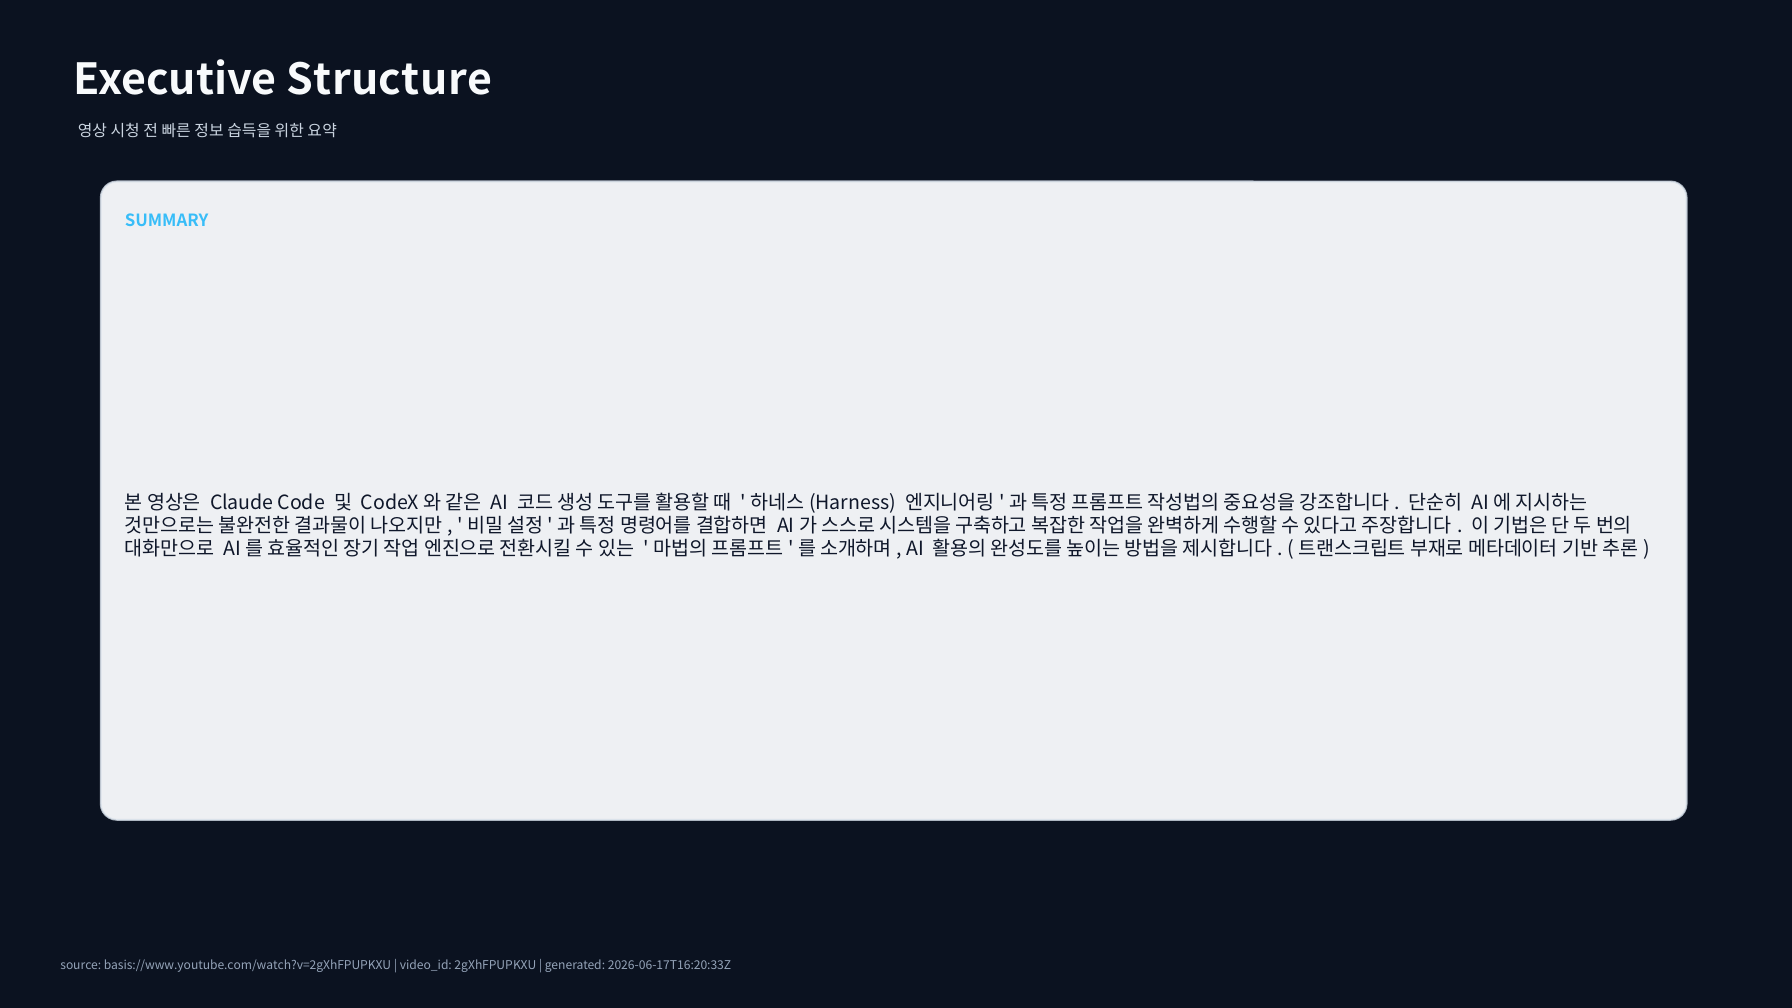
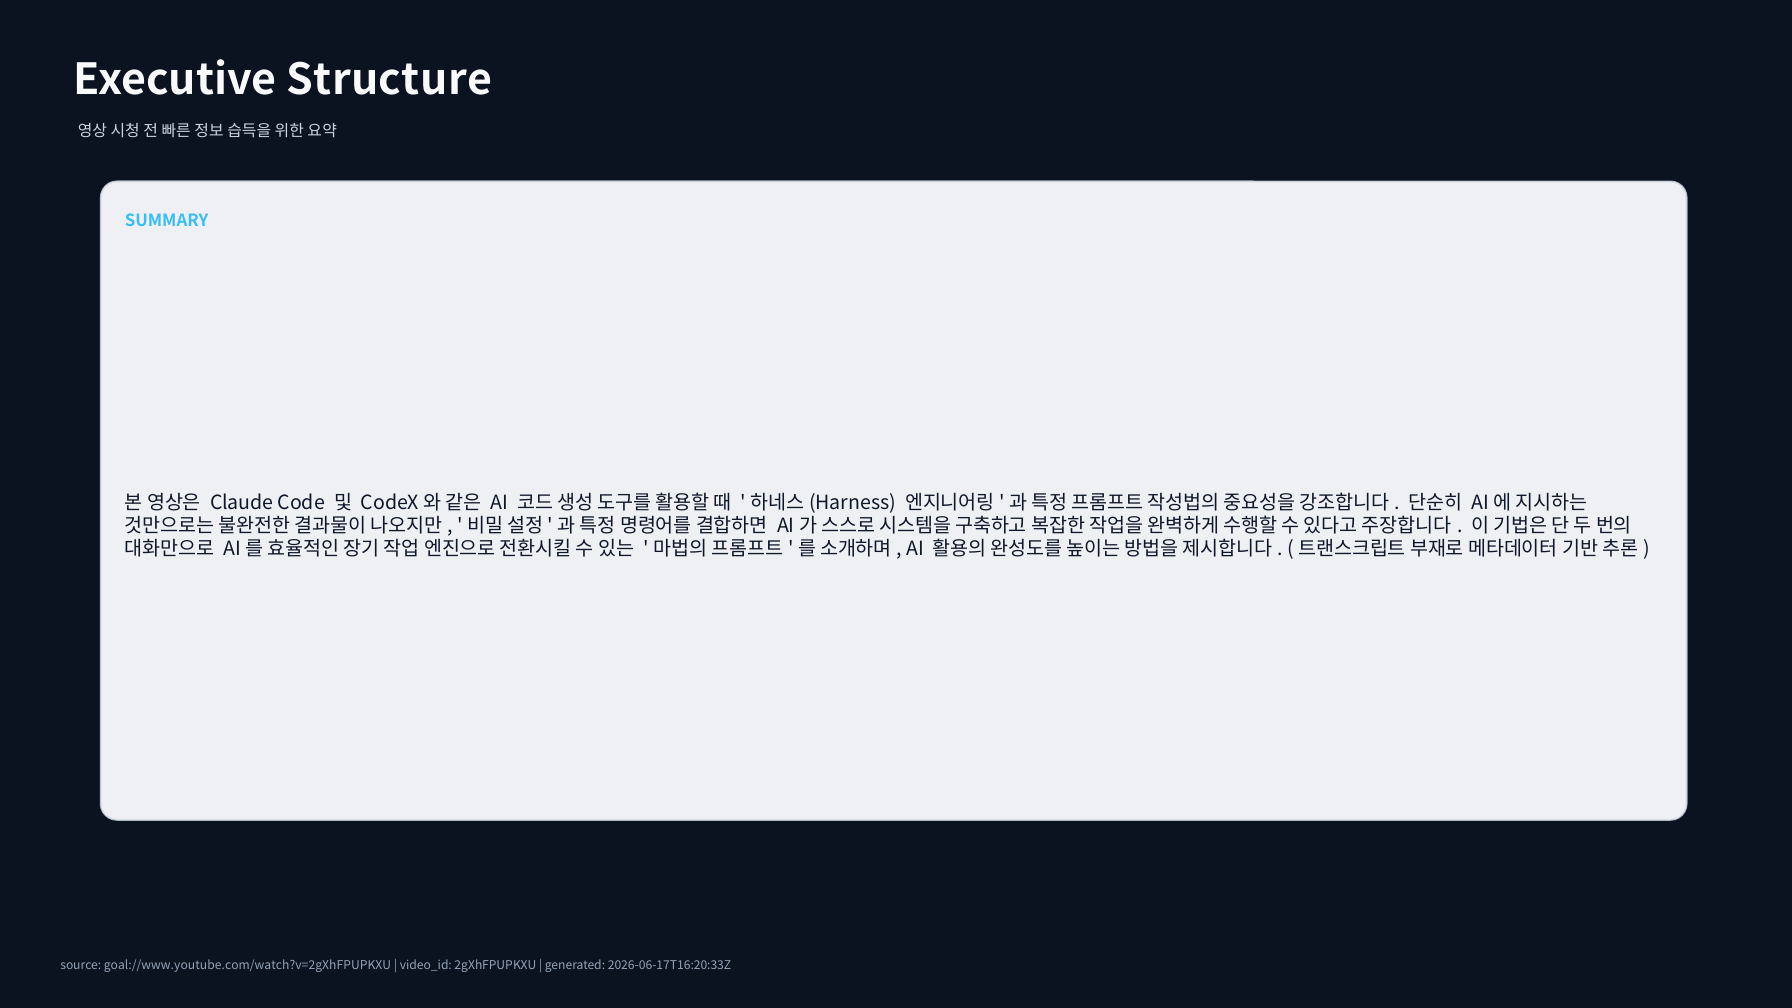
basis://www.youtube.com/watch?v=2gXhFPUPKXU: basis://www.youtube.com/watch?v=2gXhFPUPKXU -> goal://www.youtube.com/watch?v=2gXhFPUPKXU
